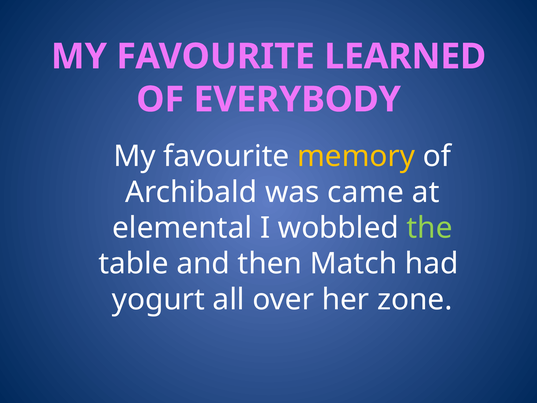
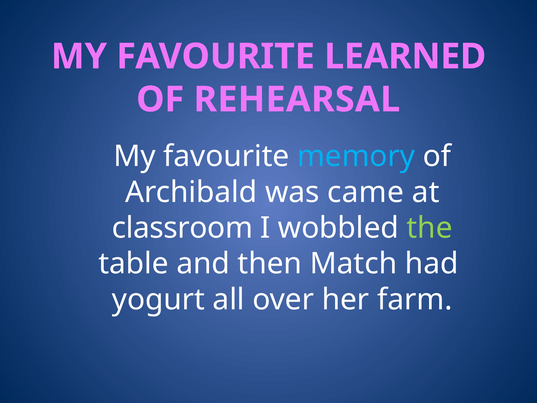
EVERYBODY: EVERYBODY -> REHEARSAL
memory colour: yellow -> light blue
elemental: elemental -> classroom
zone: zone -> farm
